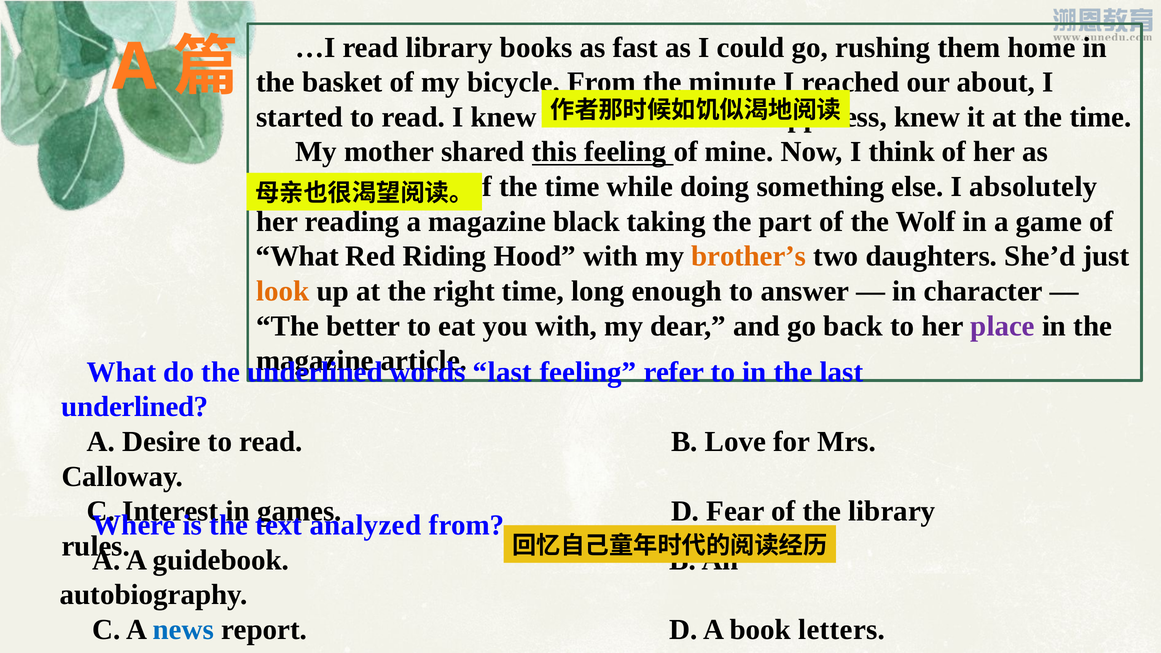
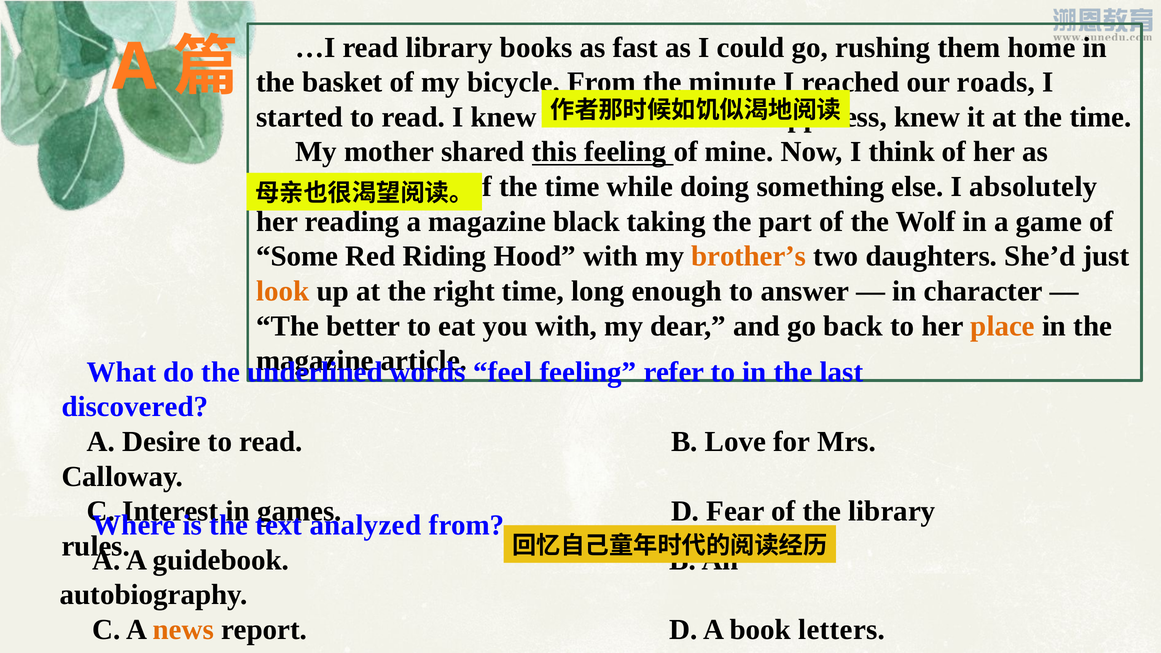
about: about -> roads
What at (297, 256): What -> Some
place colour: purple -> orange
last at (503, 372): last -> feel
underlined at (135, 407): underlined -> discovered
news colour: blue -> orange
